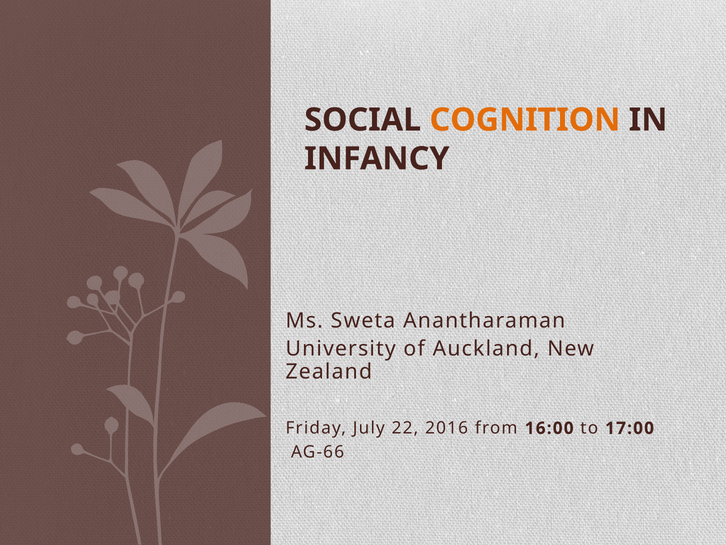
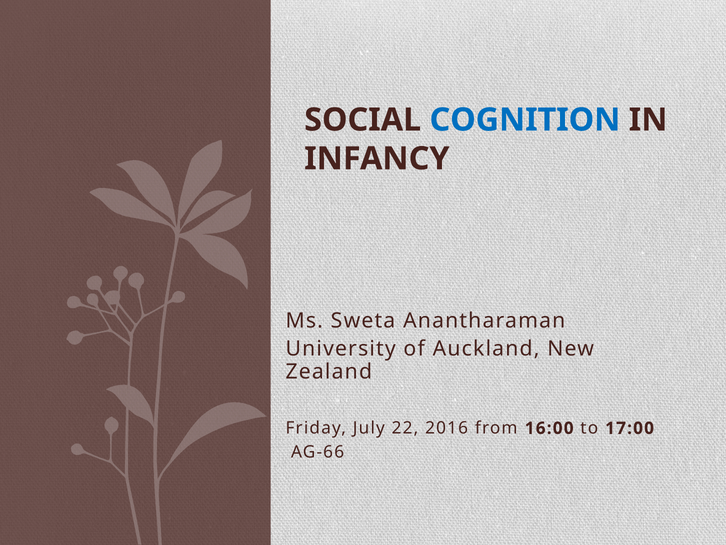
COGNITION colour: orange -> blue
